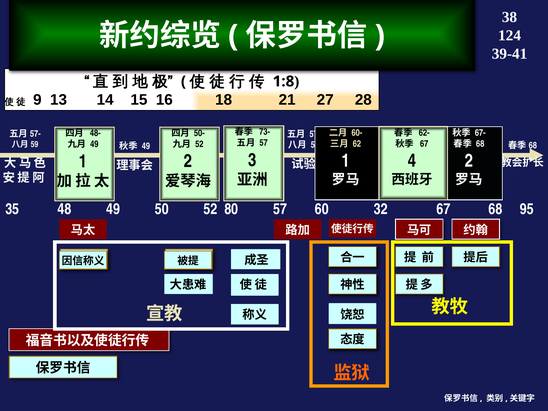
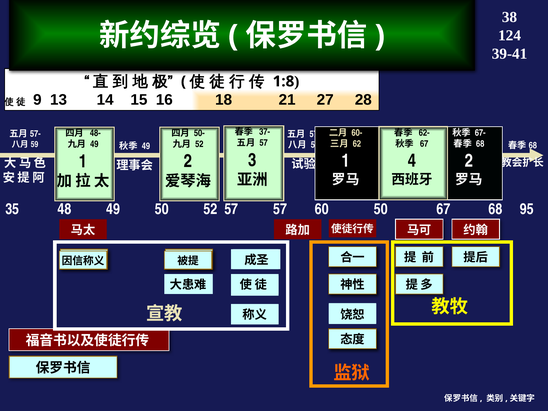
73-: 73- -> 37-
52 80: 80 -> 57
60 32: 32 -> 50
